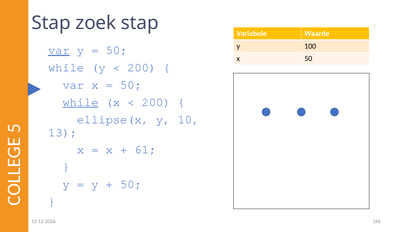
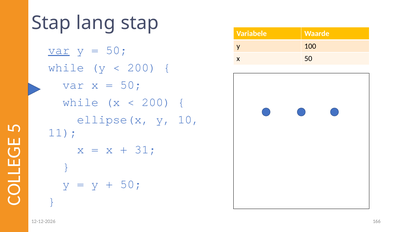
zoek: zoek -> lang
while at (81, 102) underline: present -> none
13: 13 -> 11
61: 61 -> 31
